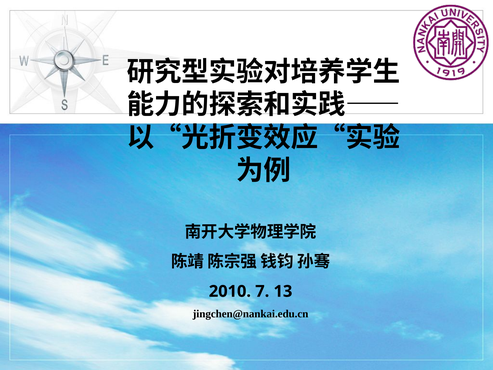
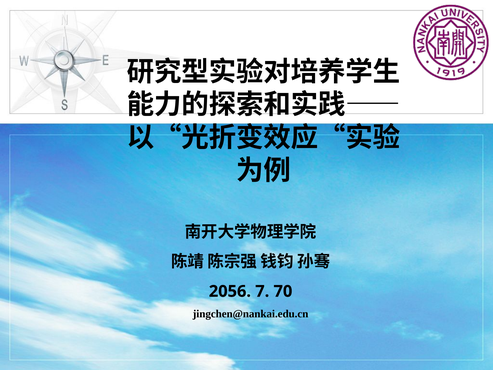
2010: 2010 -> 2056
13: 13 -> 70
